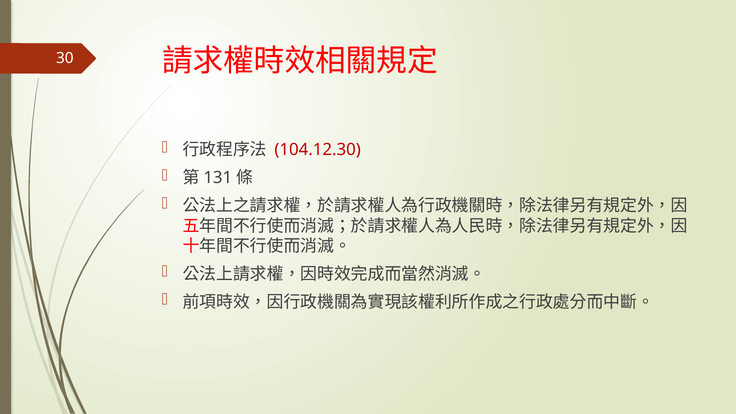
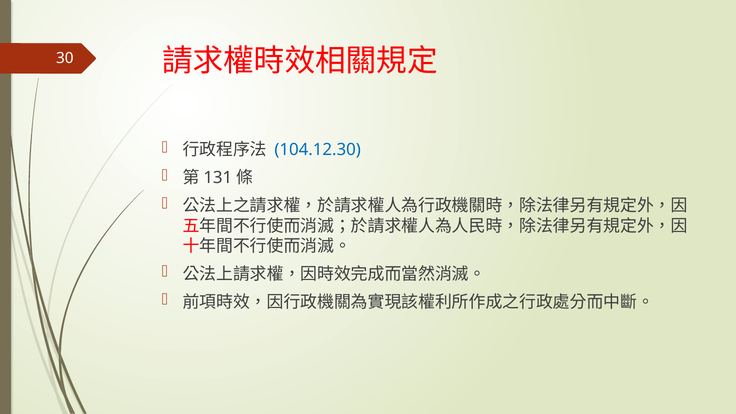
104.12.30 colour: red -> blue
